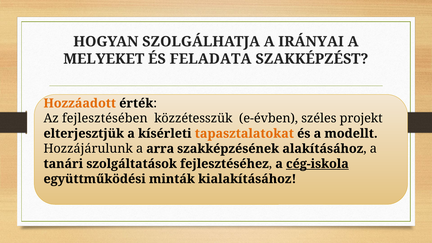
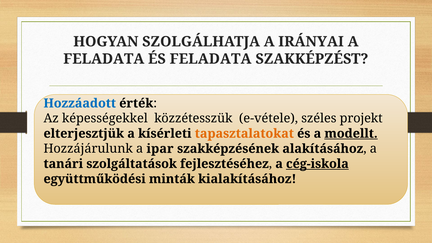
MELYEKET at (104, 59): MELYEKET -> FELADATA
Hozzáadott colour: orange -> blue
fejlesztésében: fejlesztésében -> képességekkel
e-évben: e-évben -> e-vétele
modellt underline: none -> present
arra: arra -> ipar
